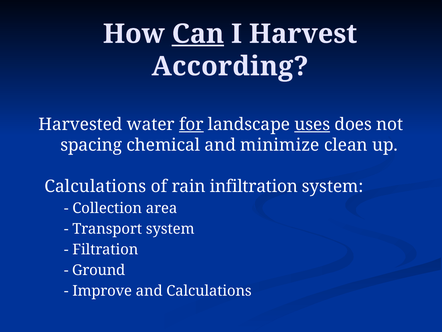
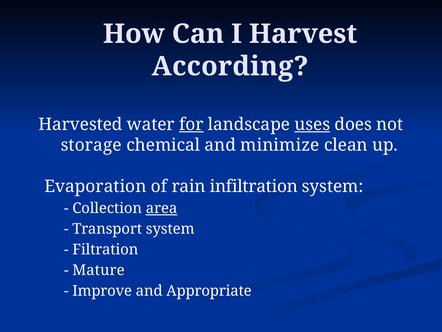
Can underline: present -> none
spacing: spacing -> storage
Calculations at (95, 186): Calculations -> Evaporation
area underline: none -> present
Ground: Ground -> Mature
and Calculations: Calculations -> Appropriate
